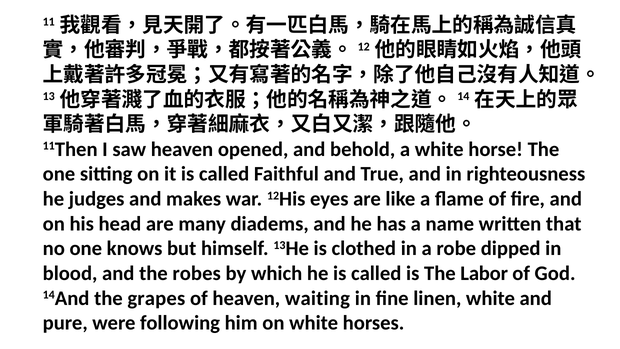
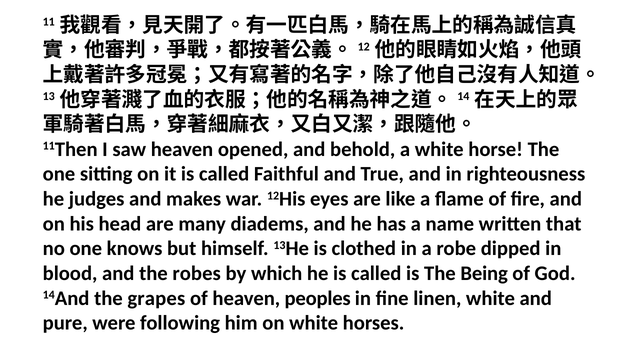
Labor: Labor -> Being
waiting: waiting -> peoples
